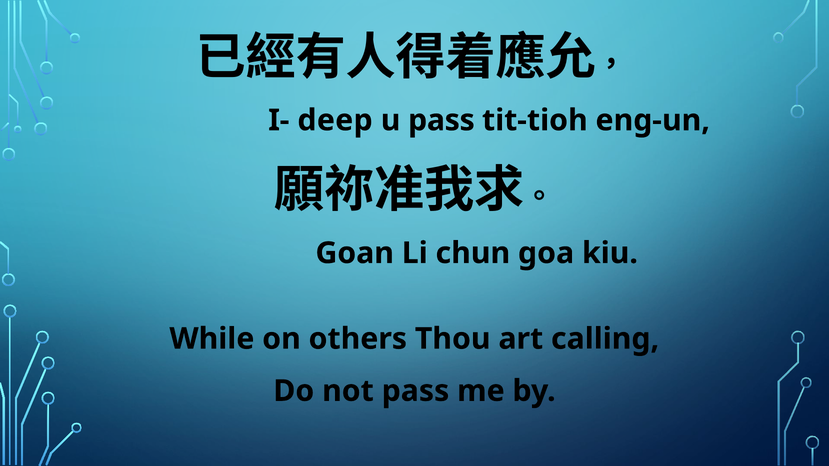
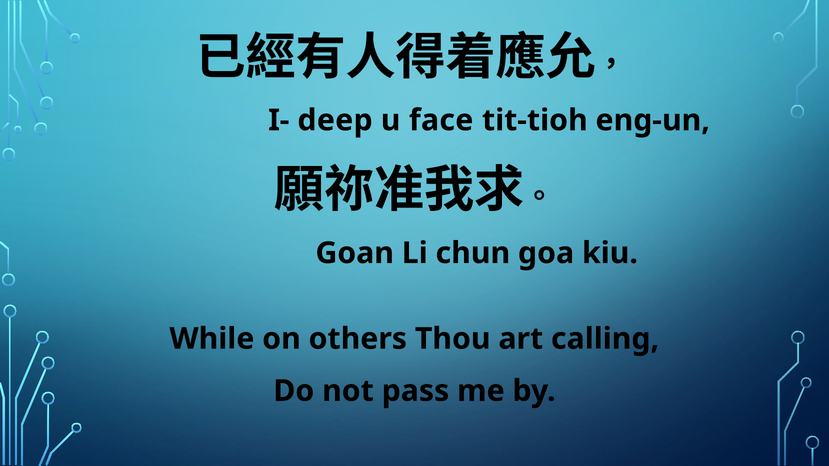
u pass: pass -> face
